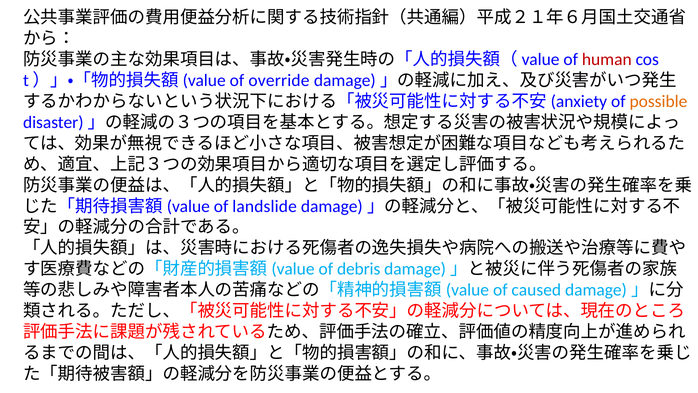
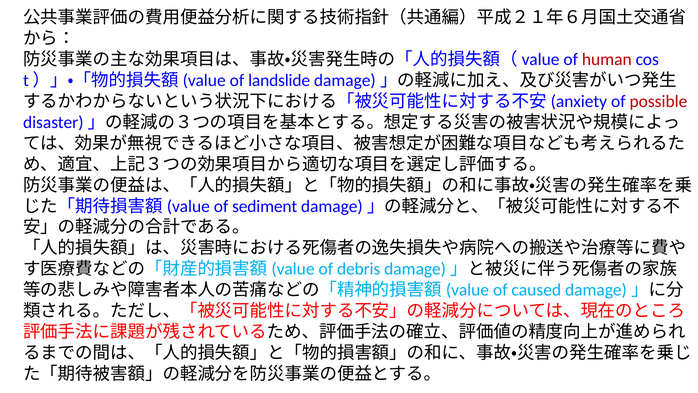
override: override -> landslide
possible colour: orange -> red
landslide: landslide -> sediment
